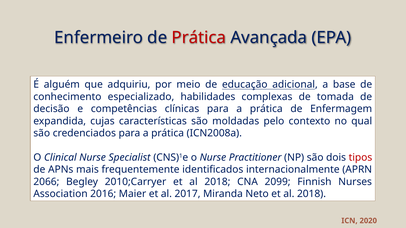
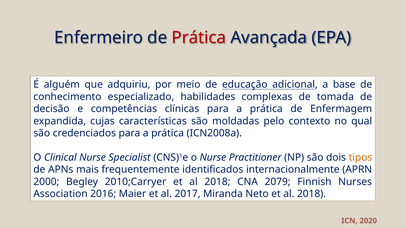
tipos colour: red -> orange
2066: 2066 -> 2000
2099: 2099 -> 2079
